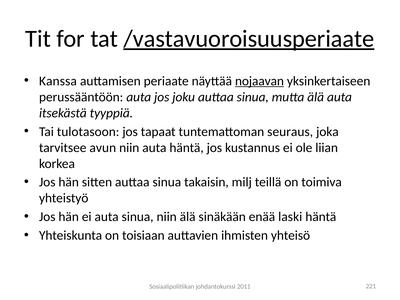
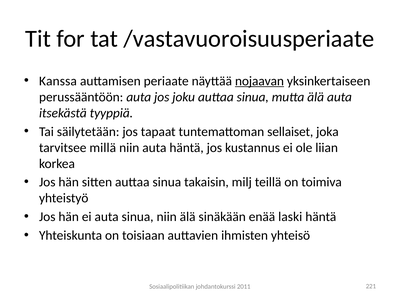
/vastavuoroisuusperiaate underline: present -> none
tulotasoon: tulotasoon -> säilytetään
seuraus: seuraus -> sellaiset
avun: avun -> millä
